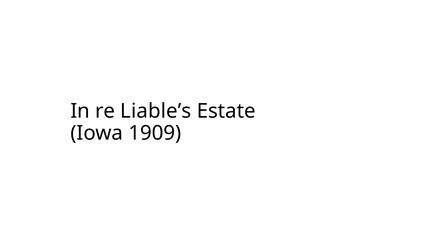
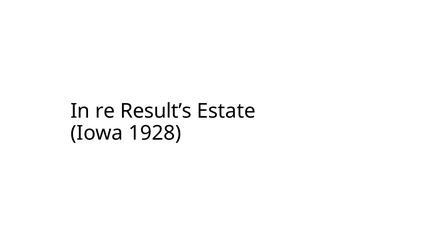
Liable’s: Liable’s -> Result’s
1909: 1909 -> 1928
